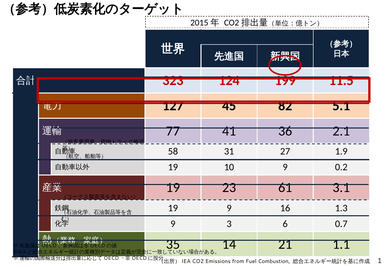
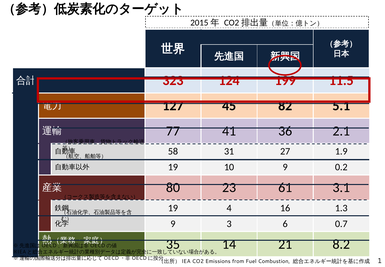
19 at (173, 187): 19 -> 80
19 9: 9 -> 4
1.1: 1.1 -> 8.2
